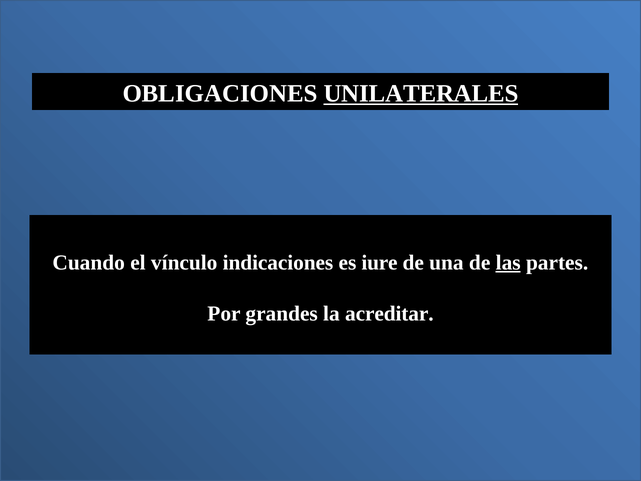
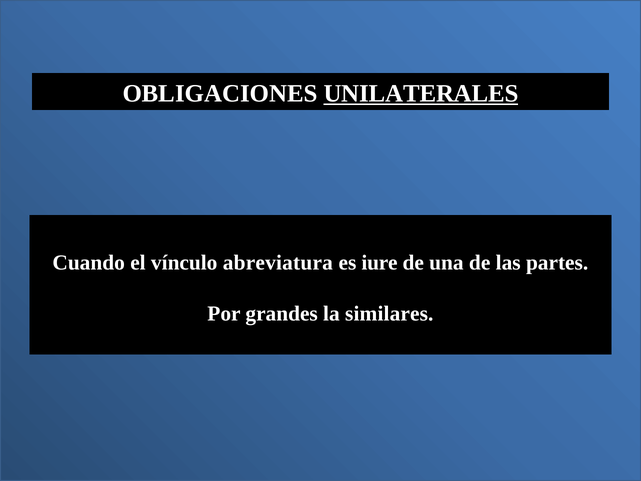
indicaciones: indicaciones -> abreviatura
las underline: present -> none
acreditar: acreditar -> similares
